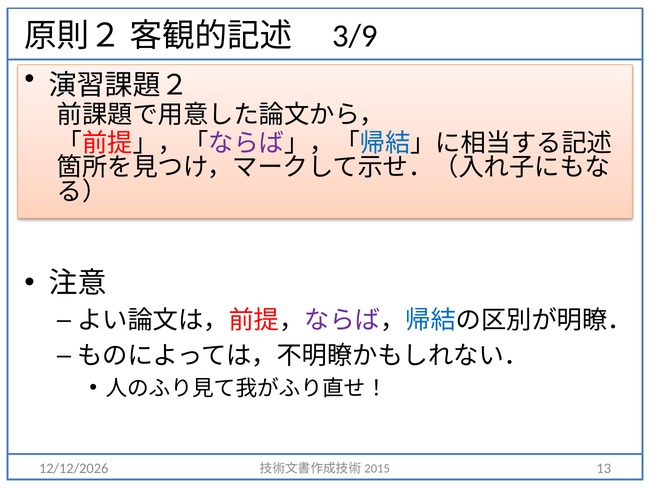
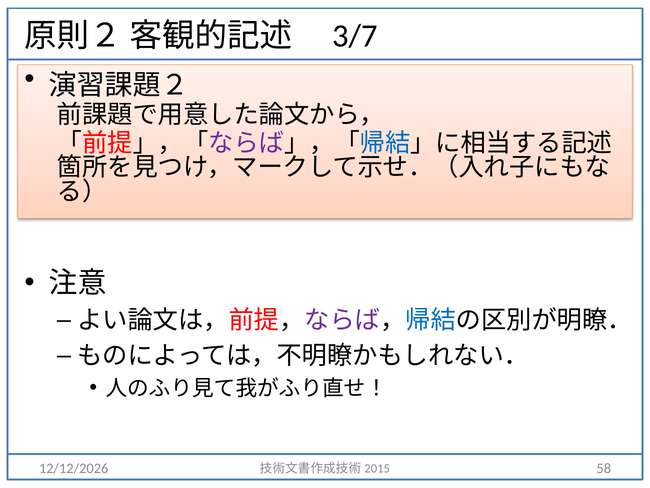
3/9: 3/9 -> 3/7
13: 13 -> 58
